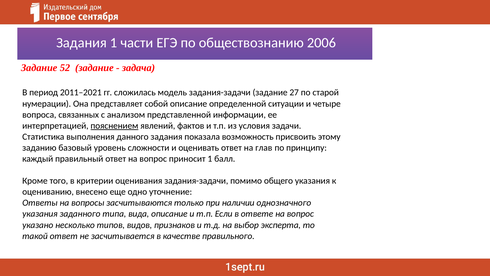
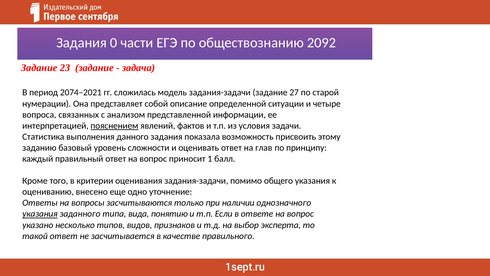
Задания 1: 1 -> 0
2006: 2006 -> 2092
52: 52 -> 23
2011–2021: 2011–2021 -> 2074–2021
указания at (40, 214) underline: none -> present
вида описание: описание -> понятию
